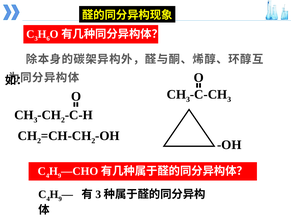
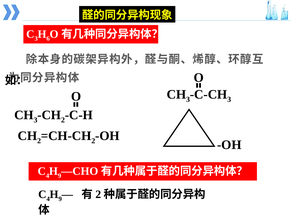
3 at (98, 194): 3 -> 2
